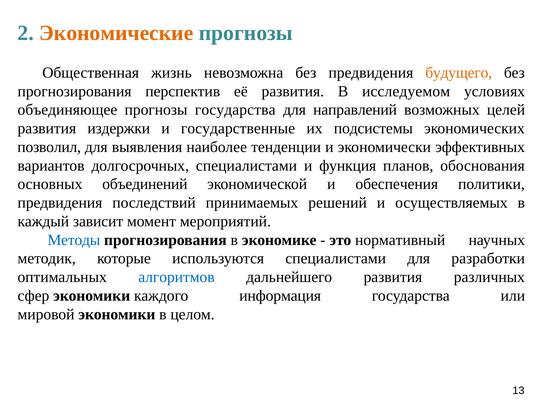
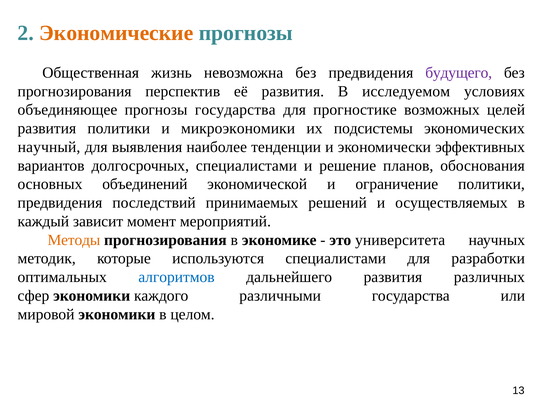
будущего colour: orange -> purple
направлений: направлений -> прогностике
развития издержки: издержки -> политики
государственные: государственные -> микроэкономики
позволил: позволил -> научный
функция: функция -> решение
обеспечения: обеспечения -> ограничение
Методы colour: blue -> orange
нормативный: нормативный -> университета
информация: информация -> различными
